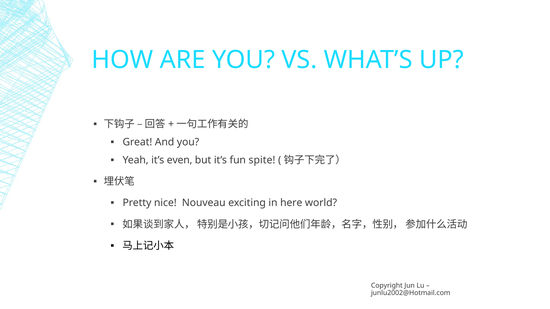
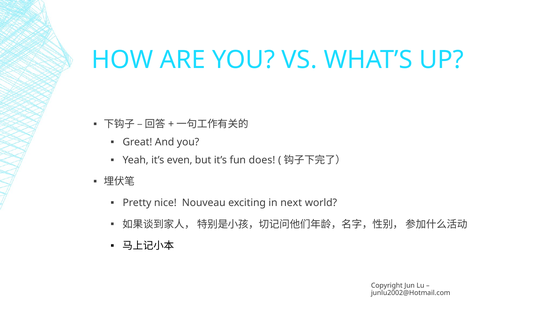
spite: spite -> does
here: here -> next
